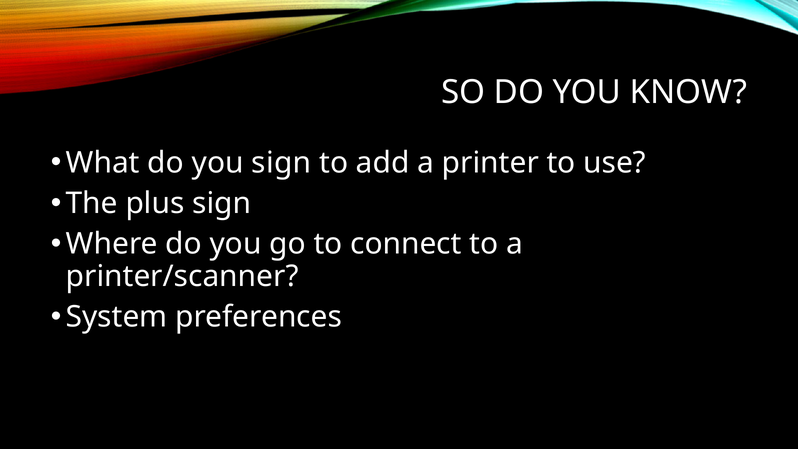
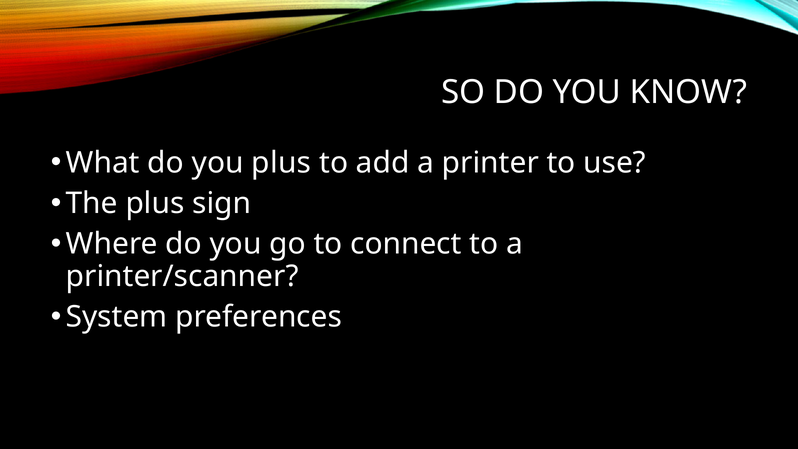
you sign: sign -> plus
